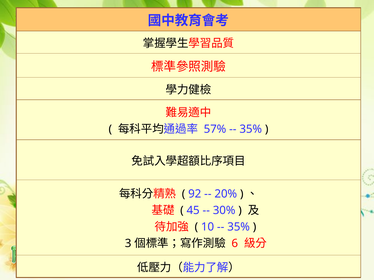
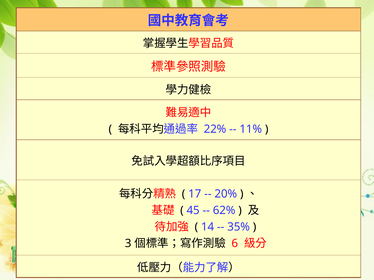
57%: 57% -> 22%
35% at (251, 129): 35% -> 11%
92: 92 -> 17
30%: 30% -> 62%
10: 10 -> 14
